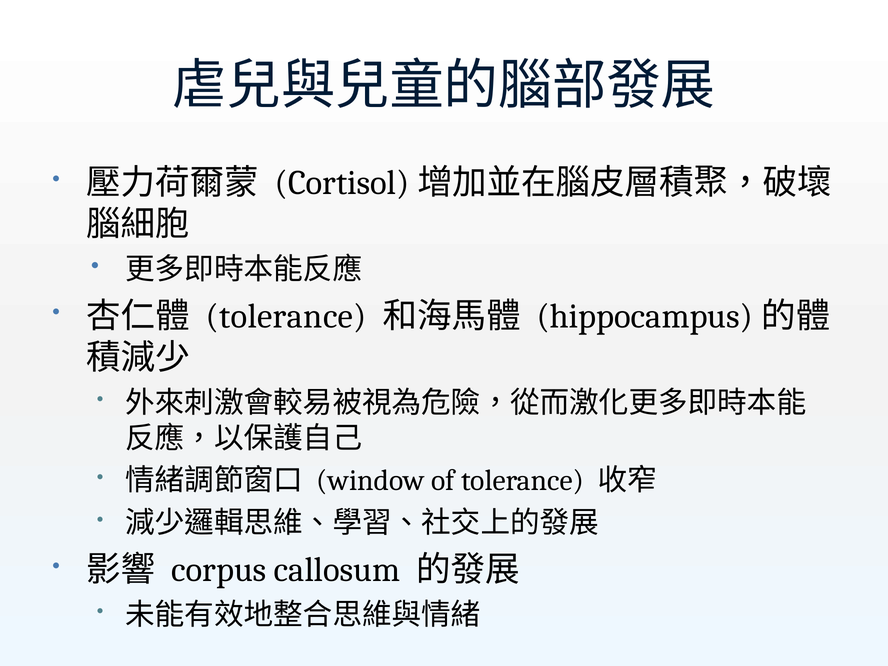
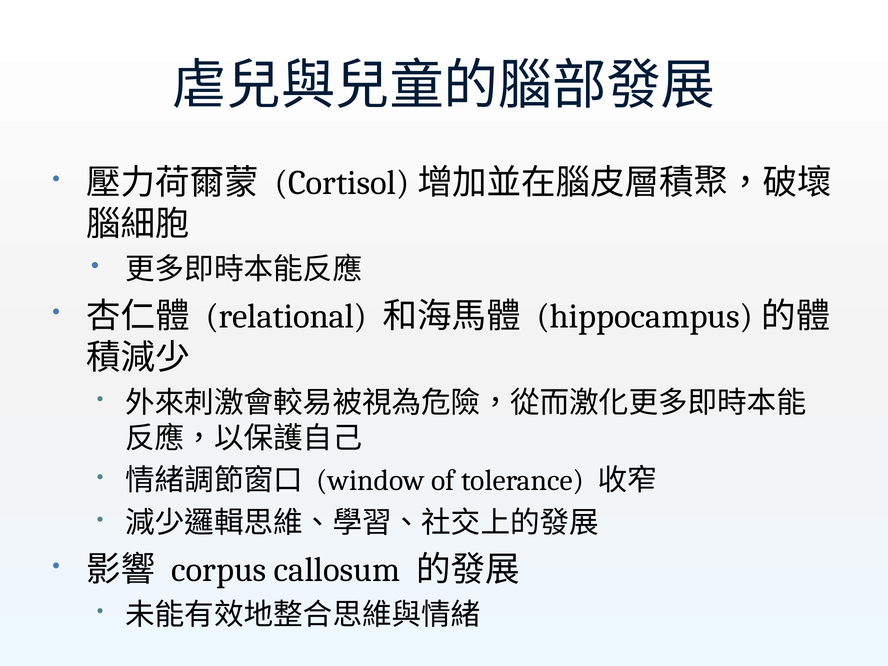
tolerance at (286, 316): tolerance -> relational
